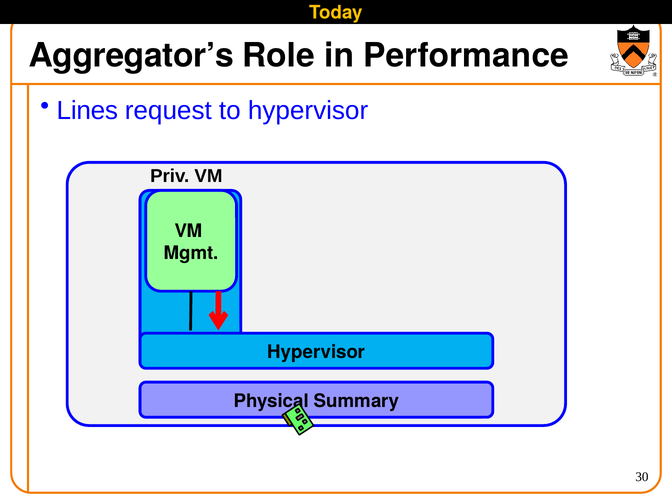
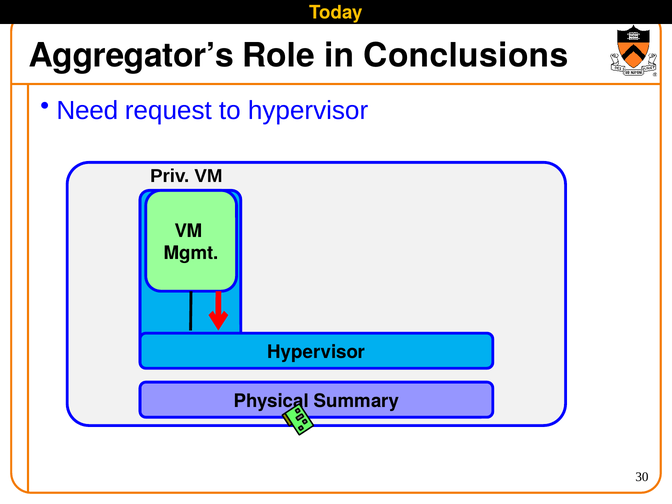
Performance: Performance -> Conclusions
Lines: Lines -> Need
